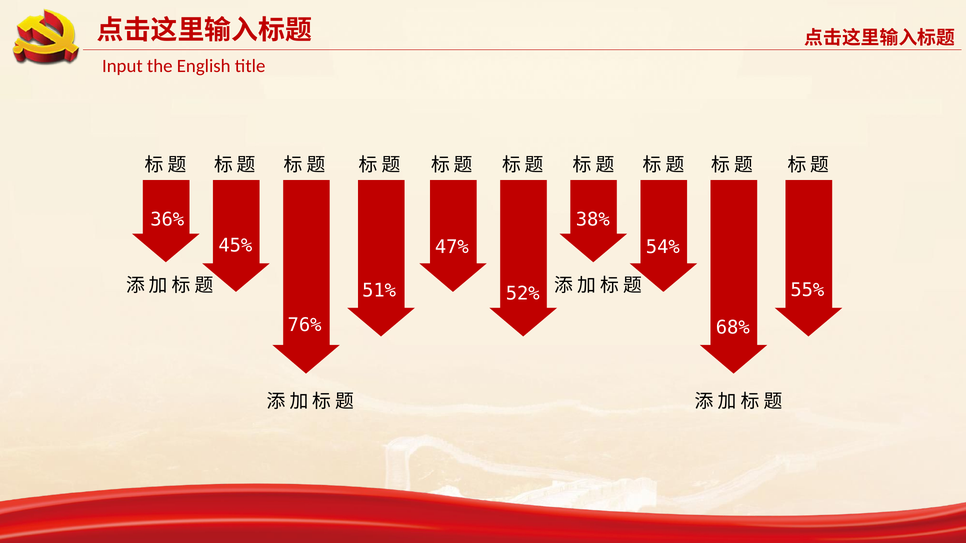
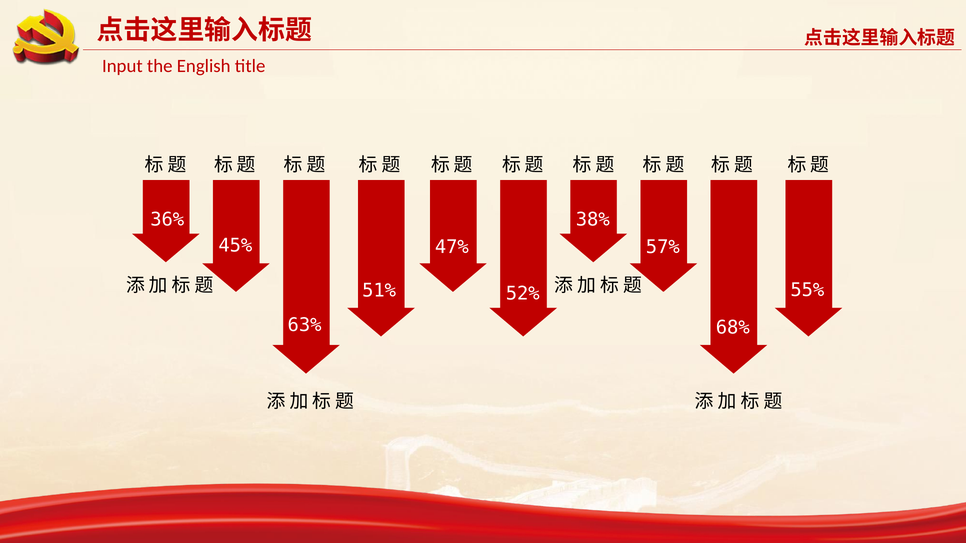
54%: 54% -> 57%
76%: 76% -> 63%
